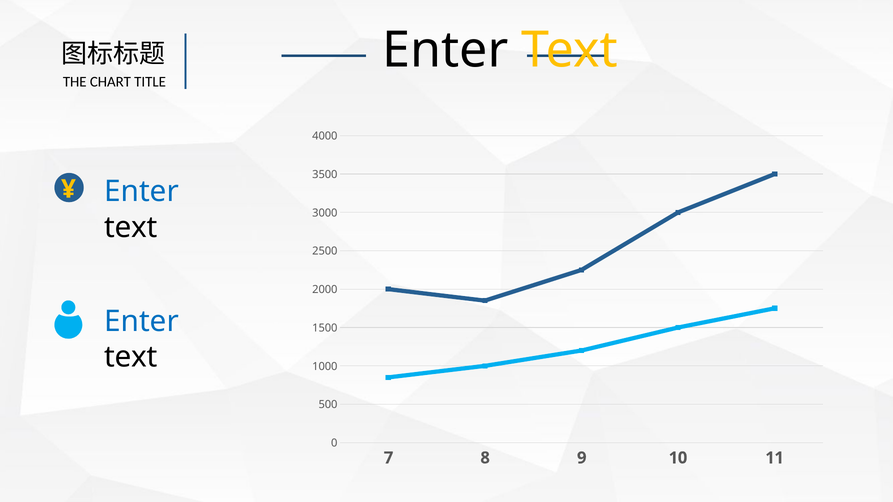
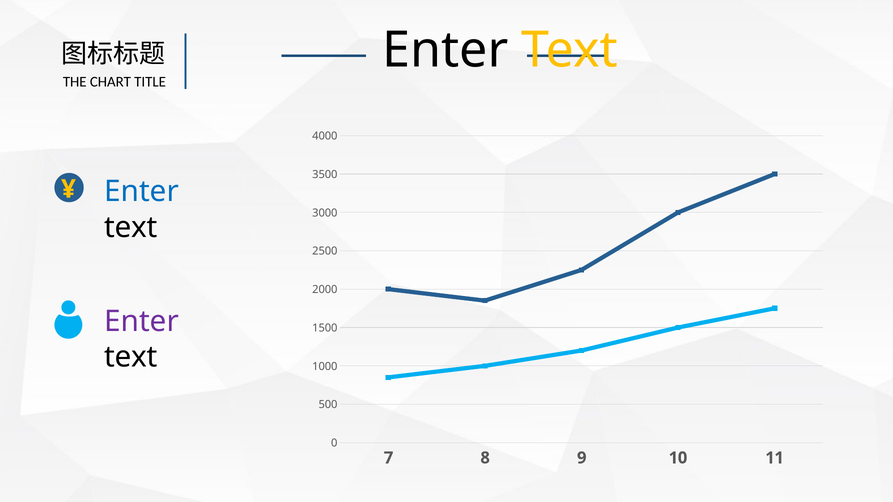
Enter at (142, 322) colour: blue -> purple
